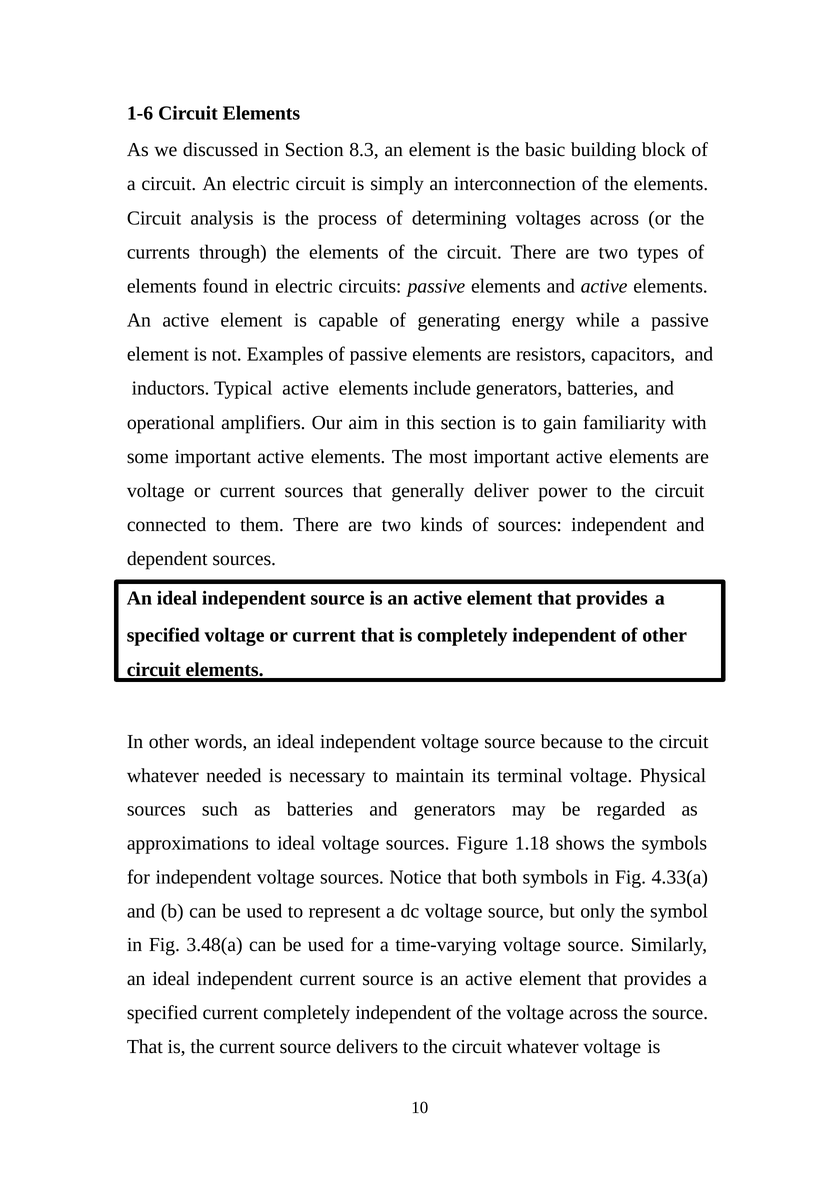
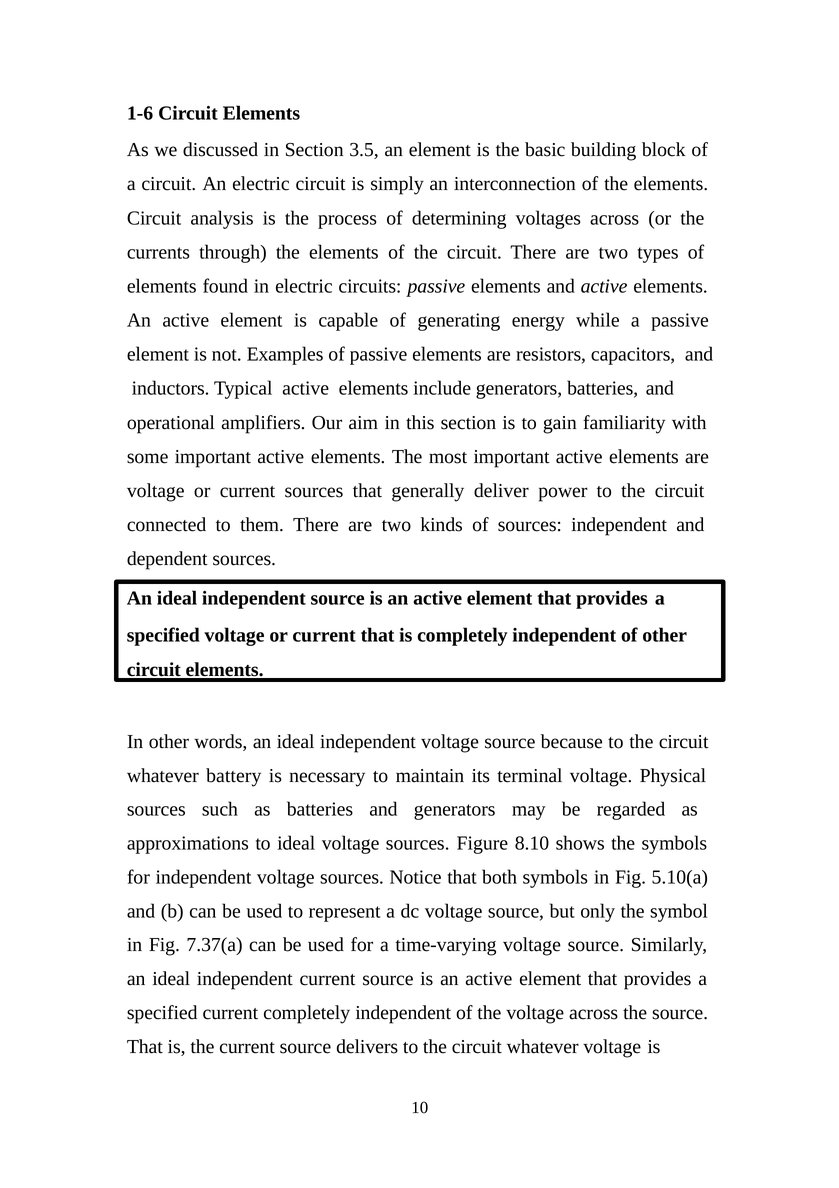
8.3: 8.3 -> 3.5
needed: needed -> battery
1.18: 1.18 -> 8.10
4.33(a: 4.33(a -> 5.10(a
3.48(a: 3.48(a -> 7.37(a
